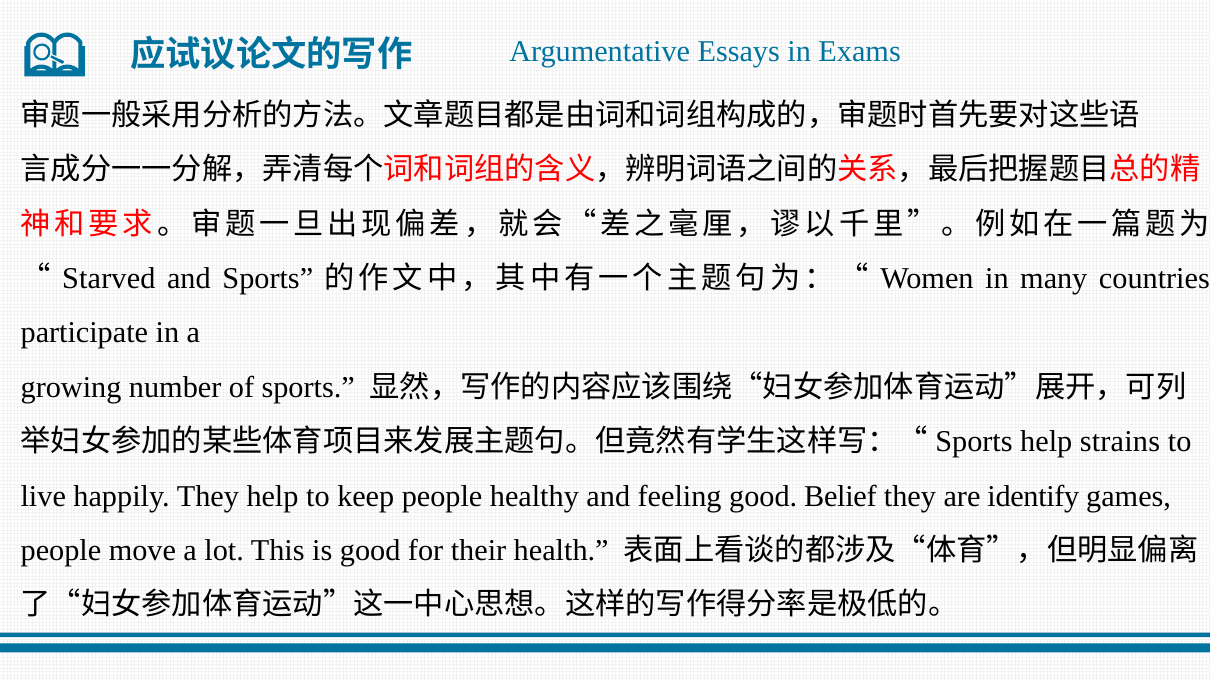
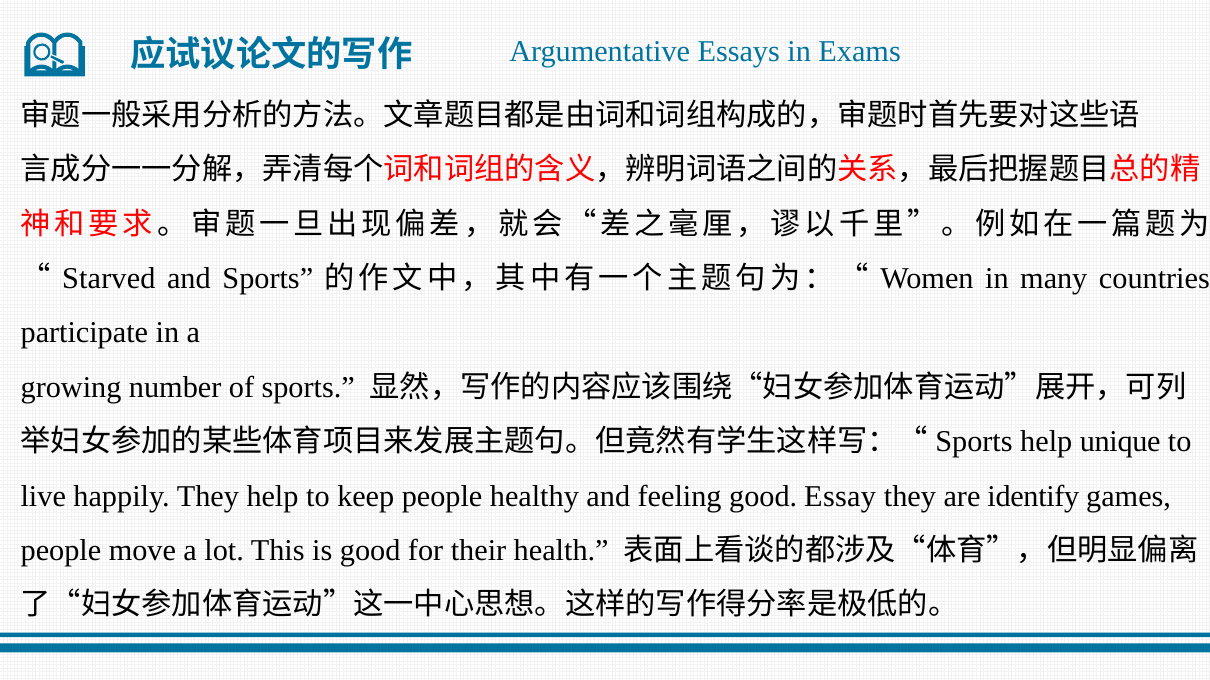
strains: strains -> unique
Belief: Belief -> Essay
